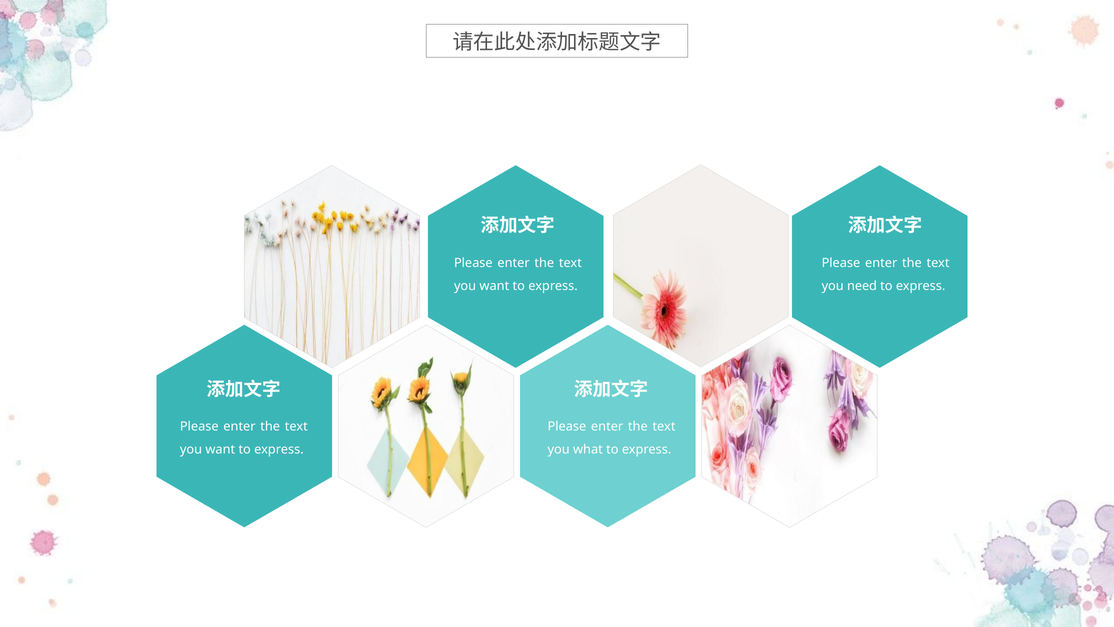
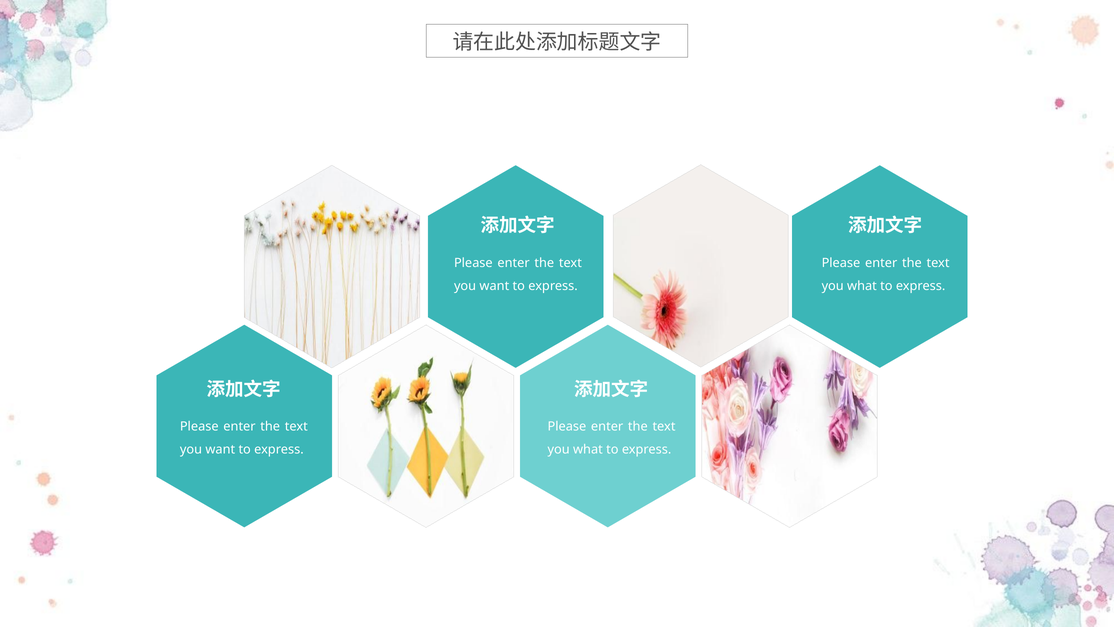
need at (862, 286): need -> what
